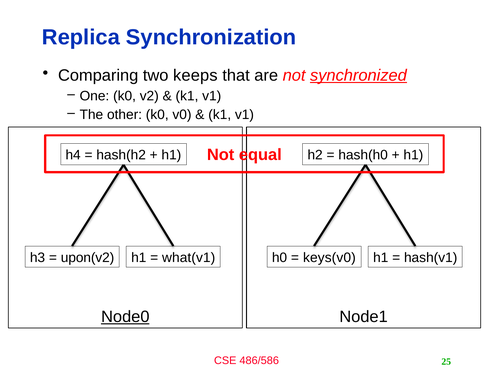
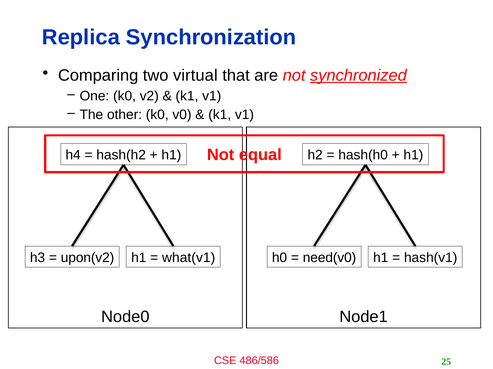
keeps: keeps -> virtual
keys(v0: keys(v0 -> need(v0
Node0 underline: present -> none
